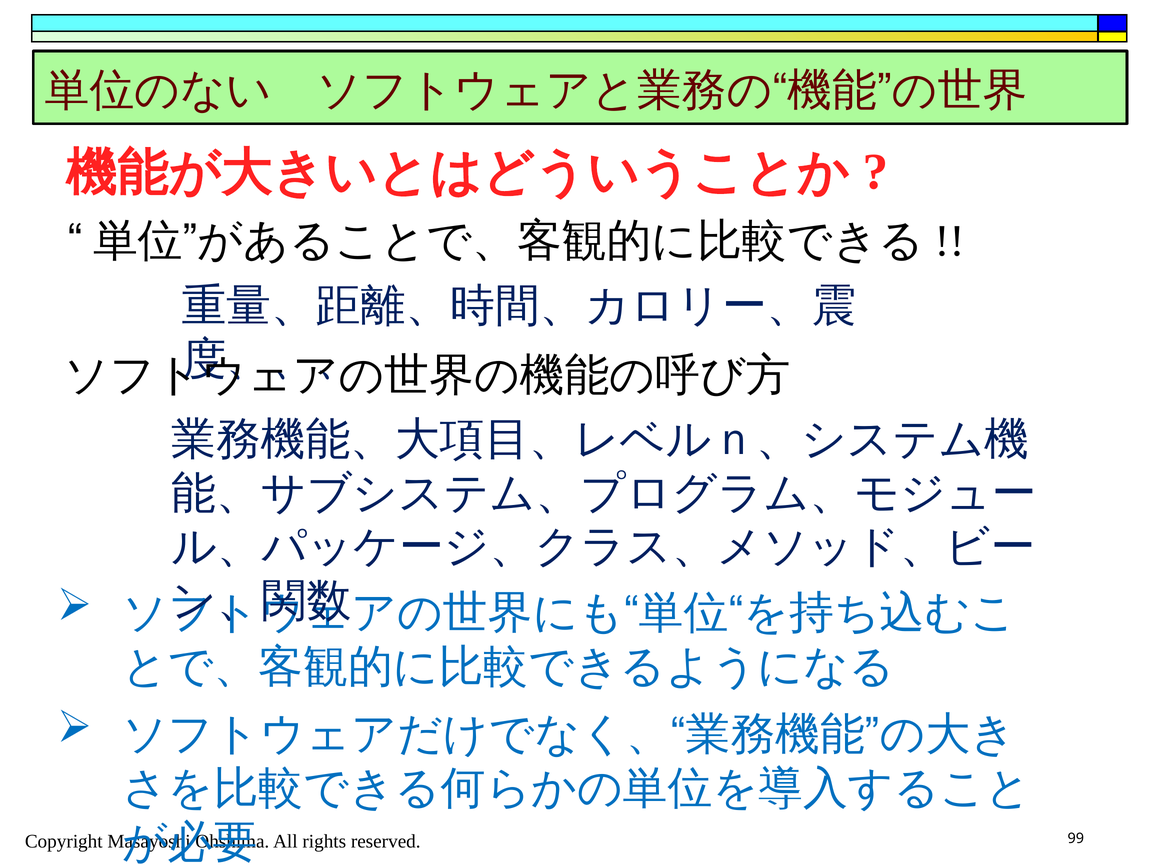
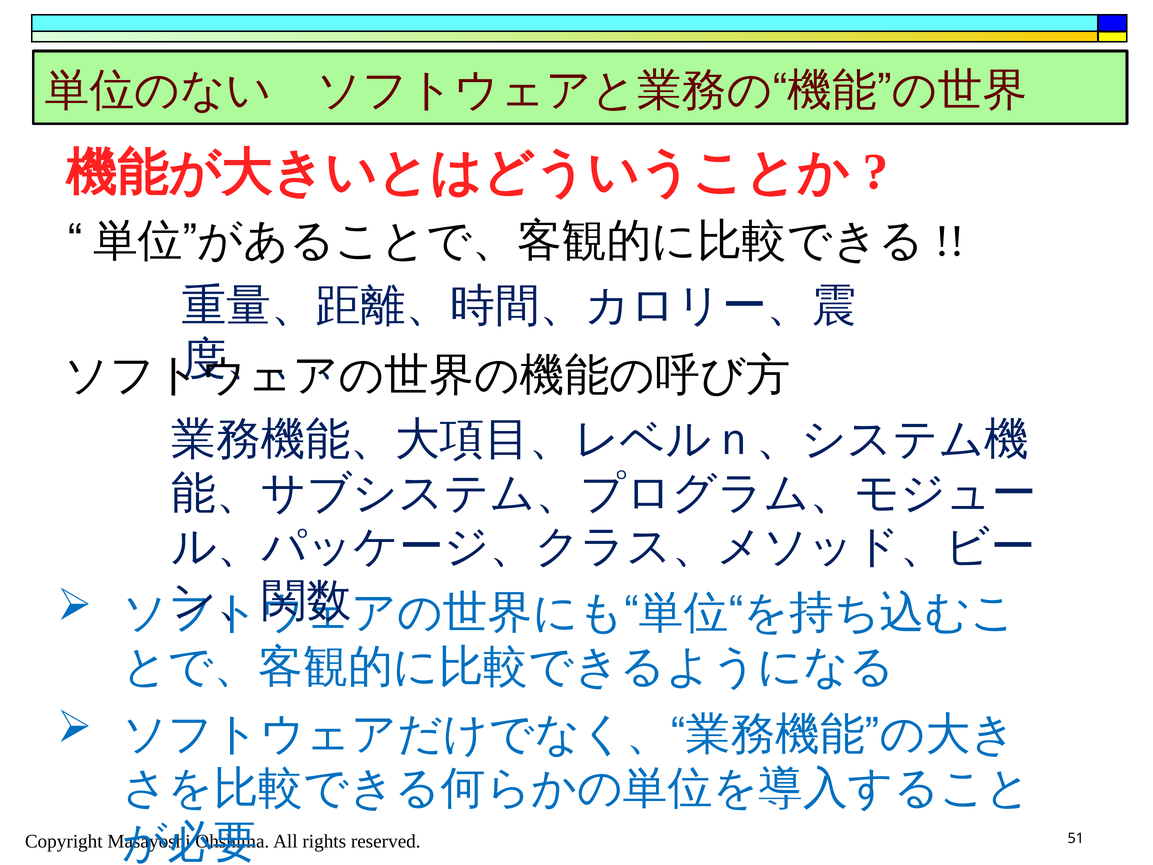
99: 99 -> 51
